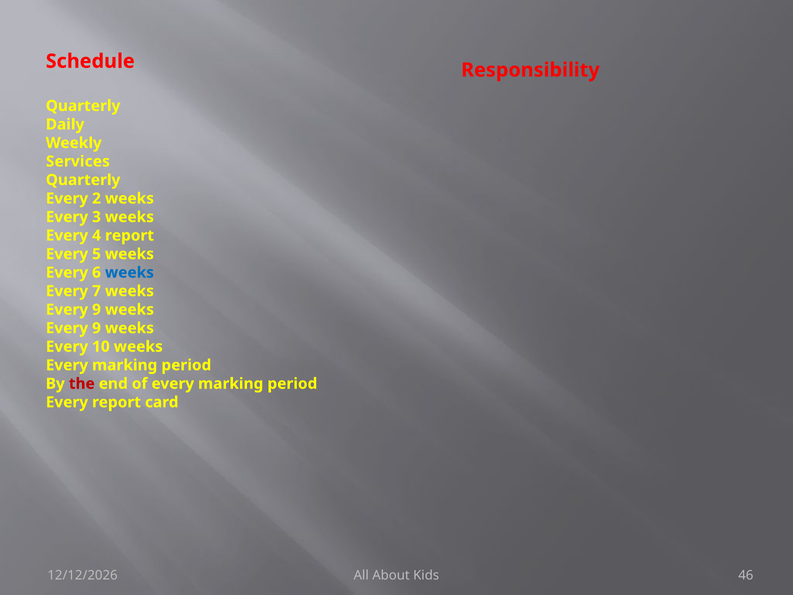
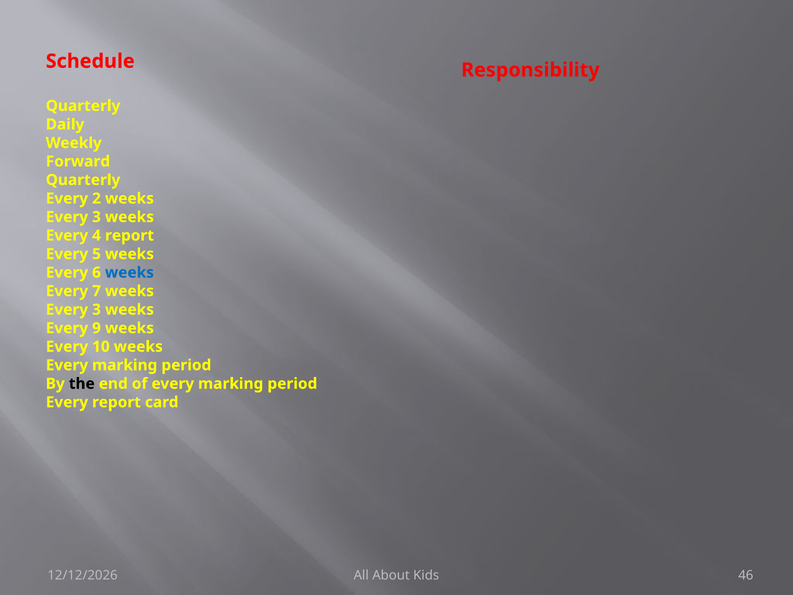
Services: Services -> Forward
9 at (96, 309): 9 -> 3
the colour: red -> black
